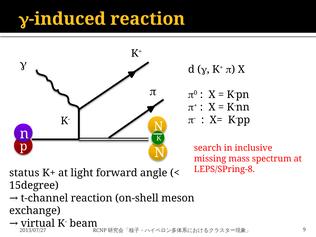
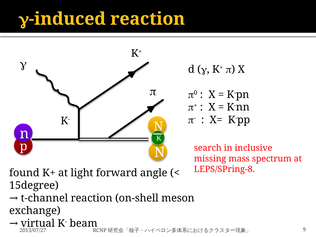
status: status -> found
